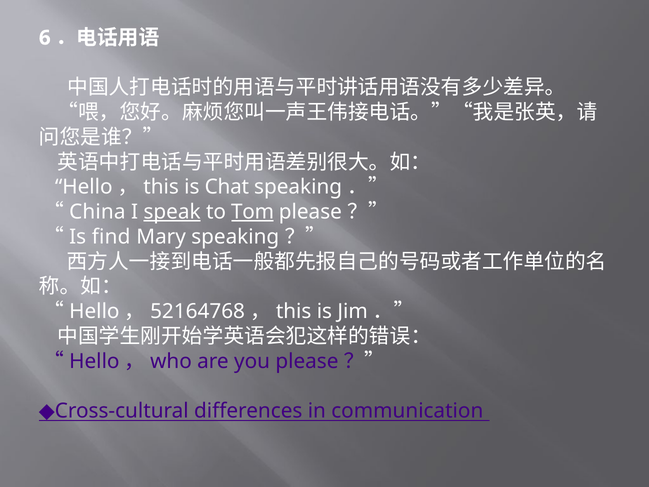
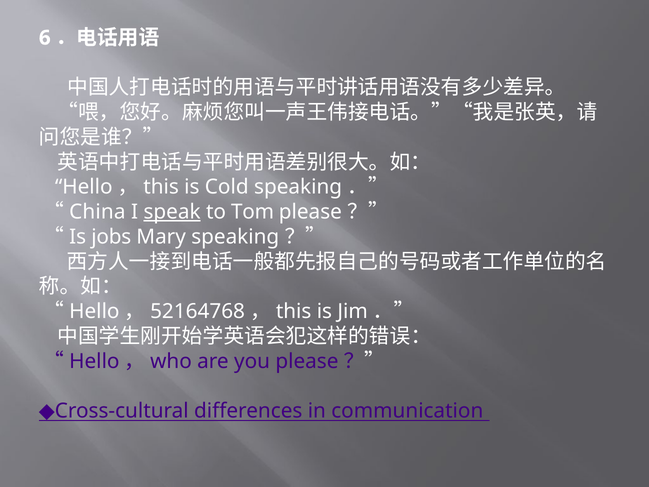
Chat: Chat -> Cold
Tom underline: present -> none
find: find -> jobs
